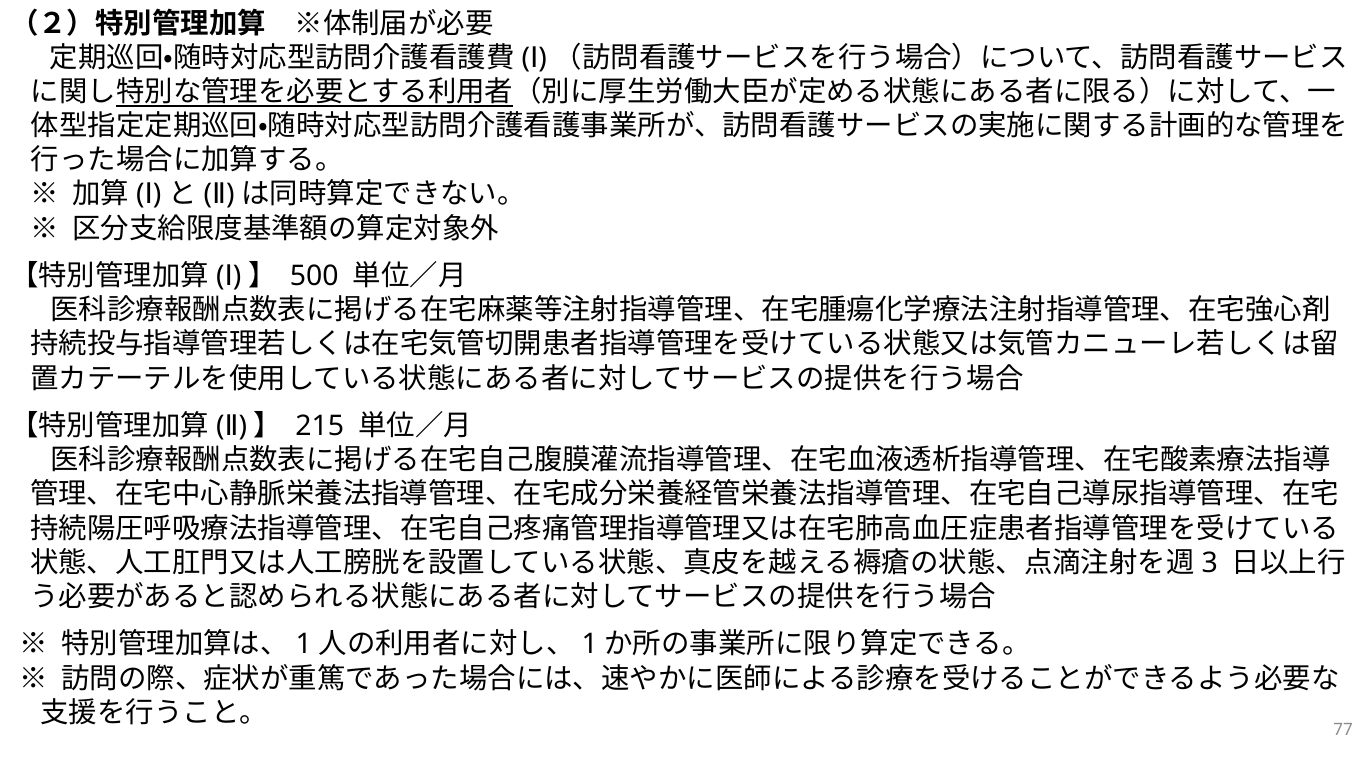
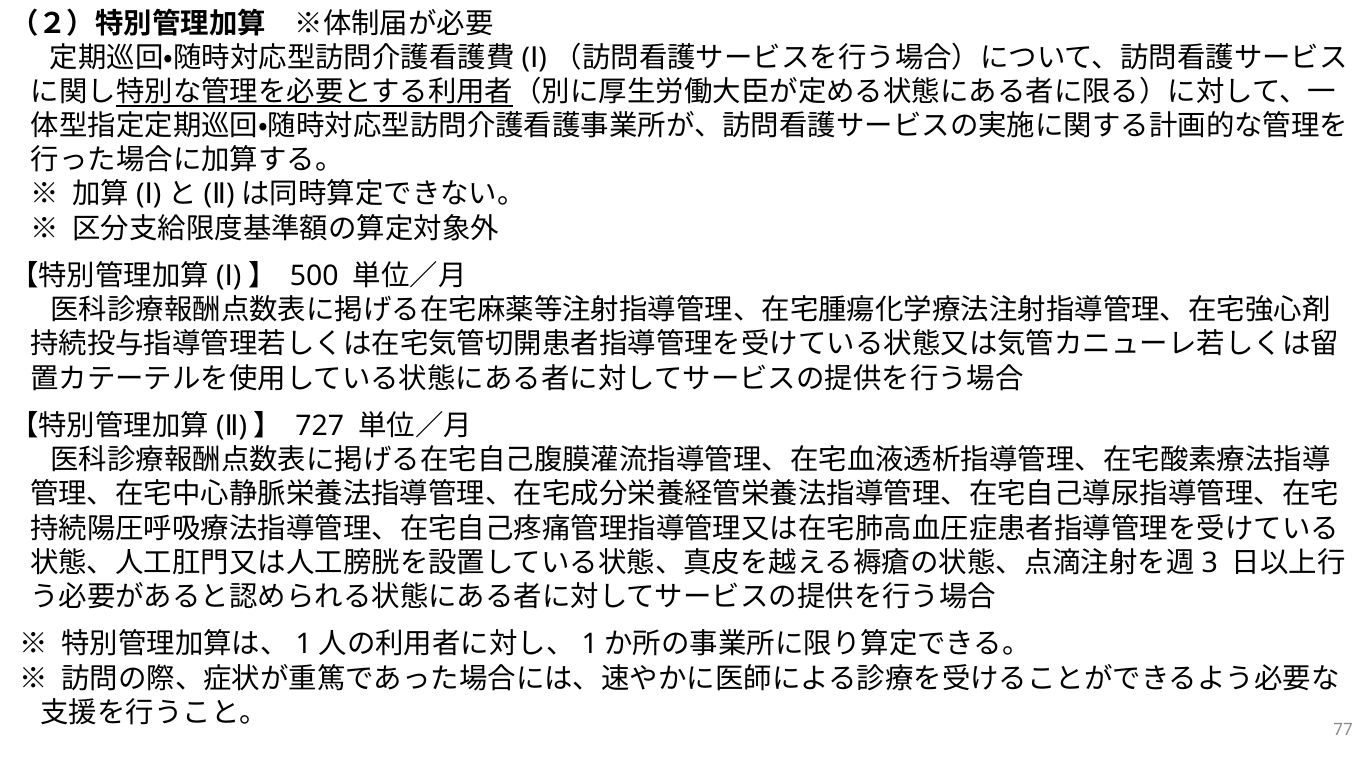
215: 215 -> 727
